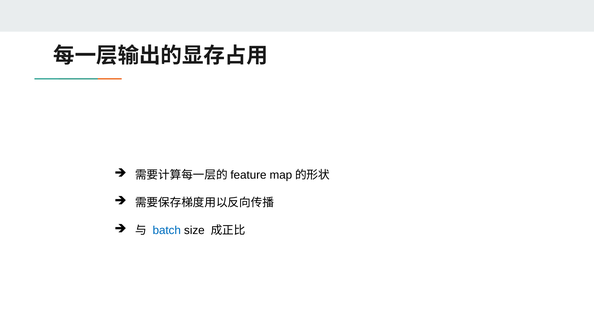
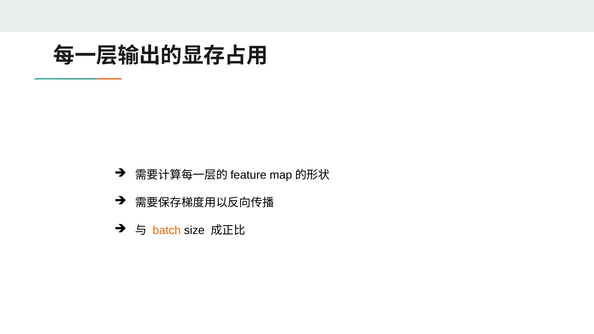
batch colour: blue -> orange
